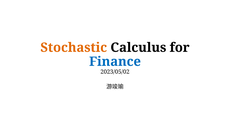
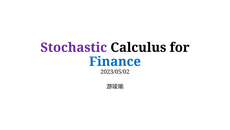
Stochastic colour: orange -> purple
